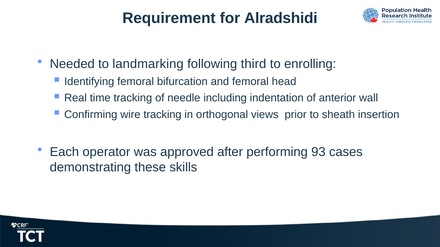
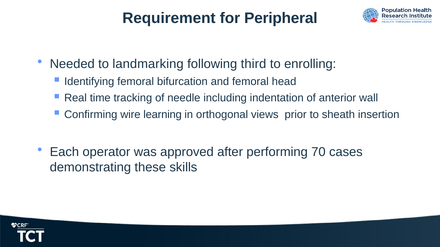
Alradshidi: Alradshidi -> Peripheral
wire tracking: tracking -> learning
93: 93 -> 70
